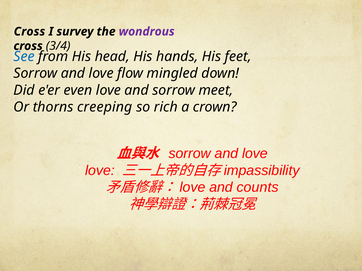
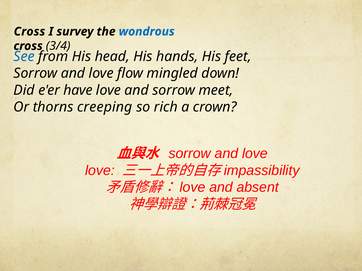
wondrous colour: purple -> blue
even: even -> have
counts: counts -> absent
